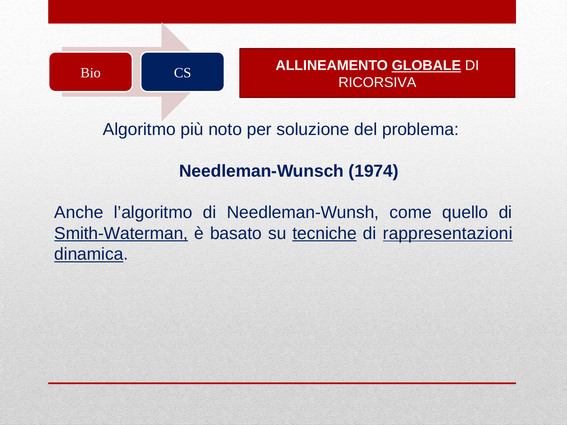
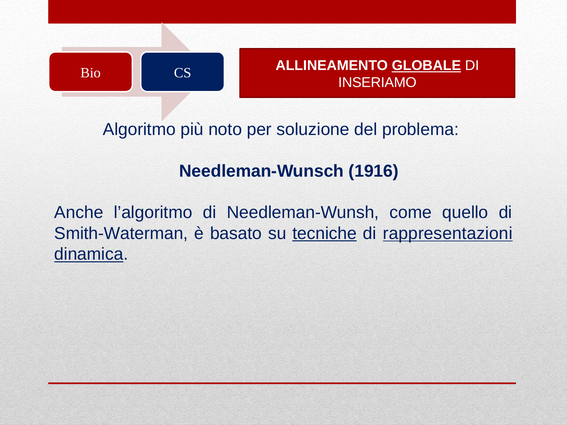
RICORSIVA: RICORSIVA -> INSERIAMO
1974: 1974 -> 1916
Smith-Waterman underline: present -> none
